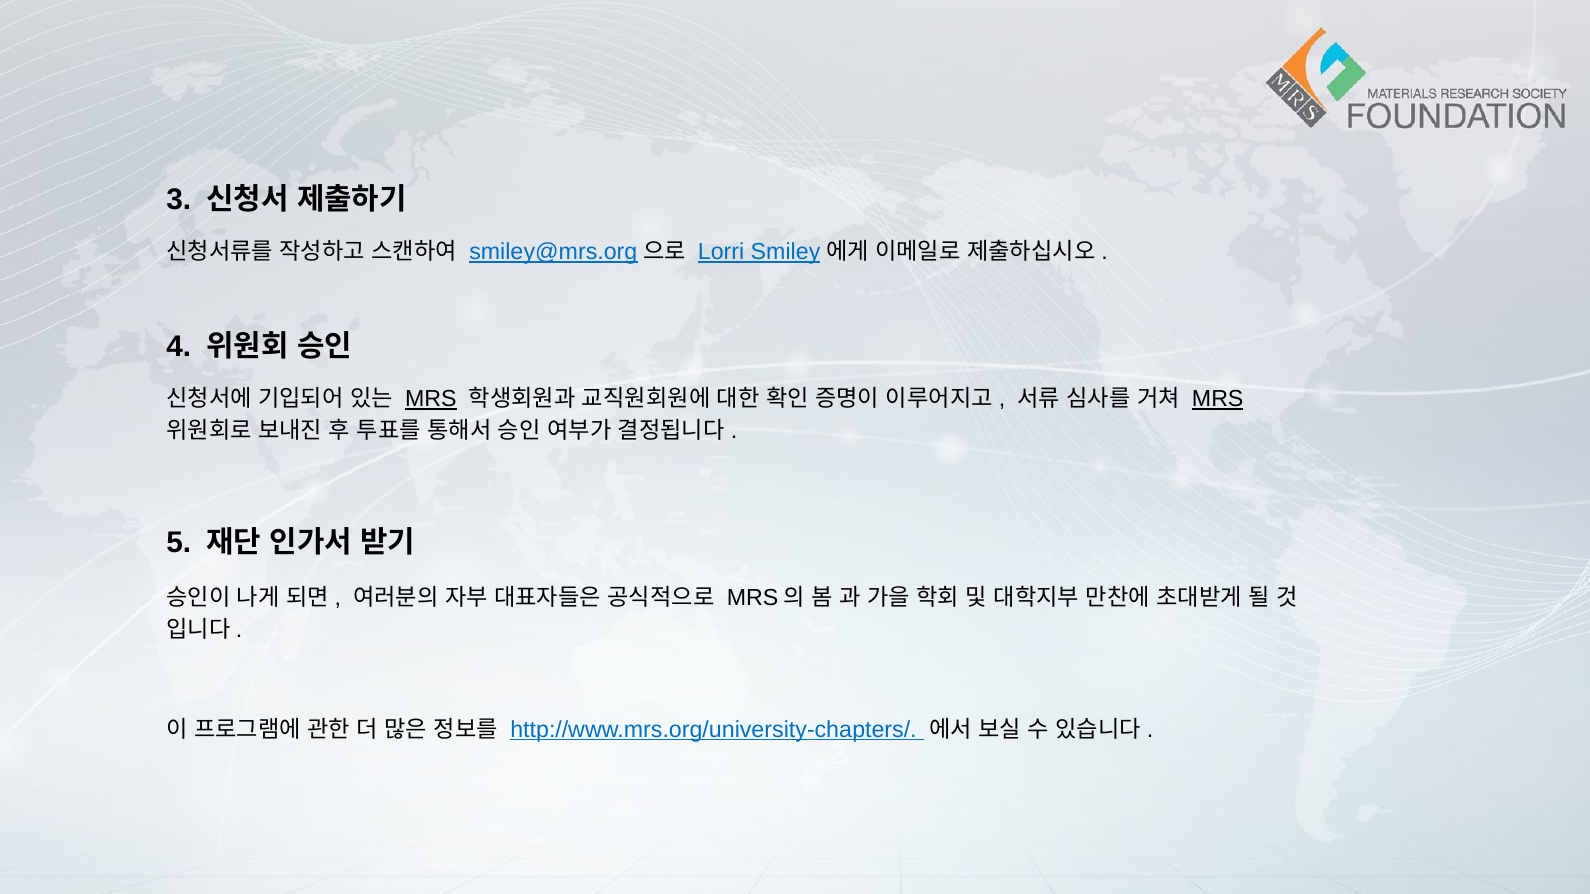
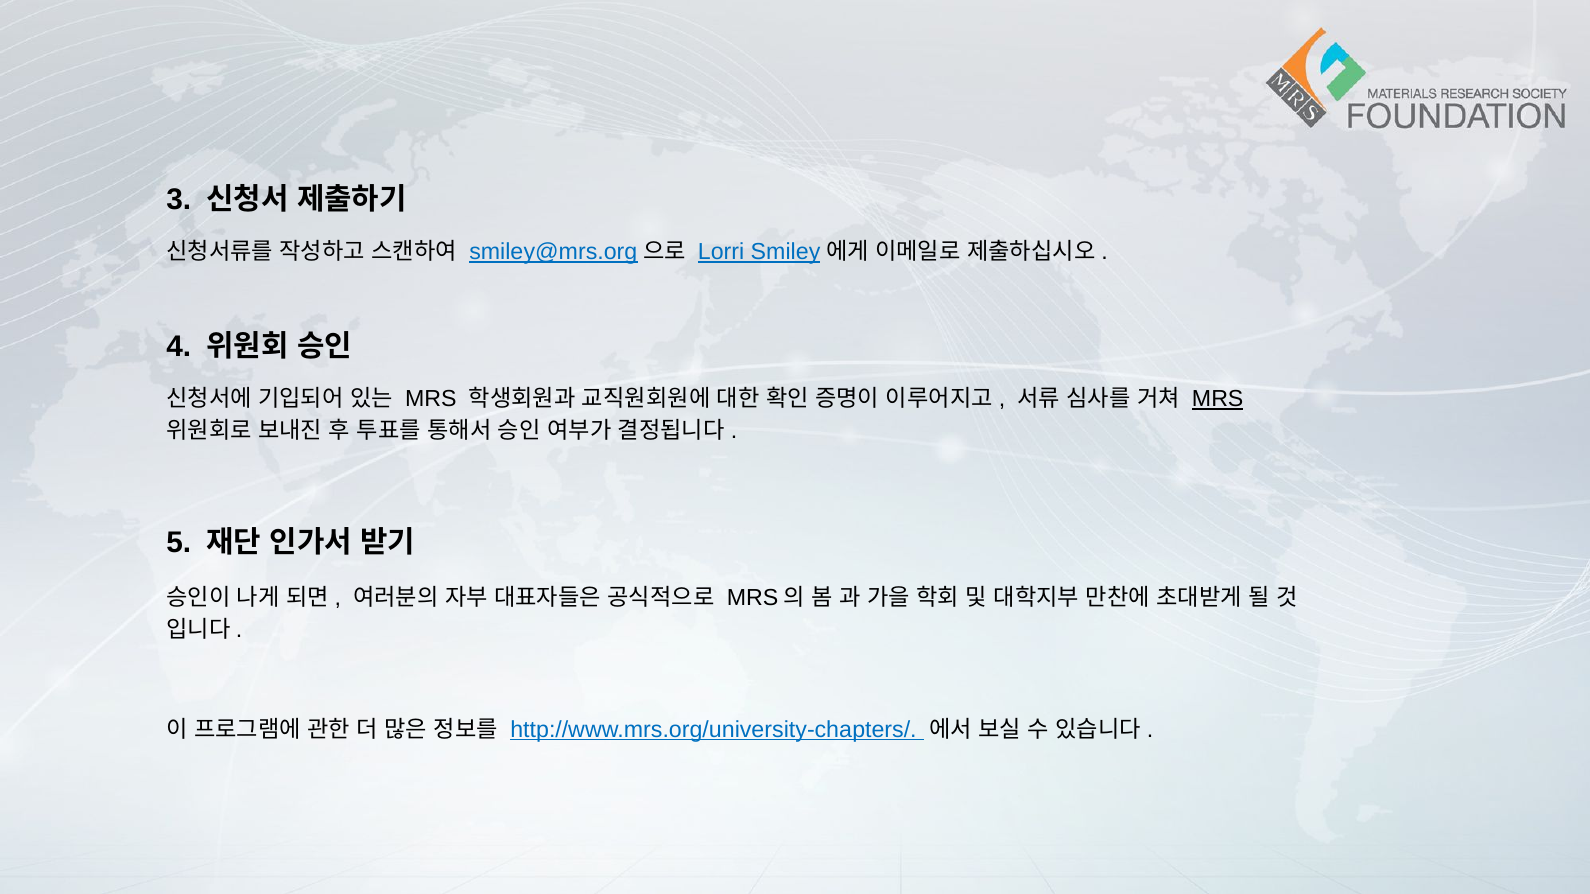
MRS at (431, 399) underline: present -> none
